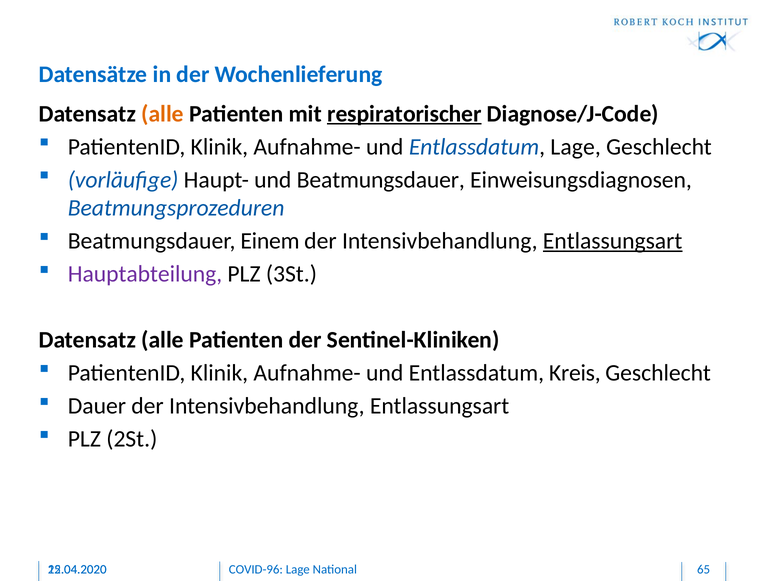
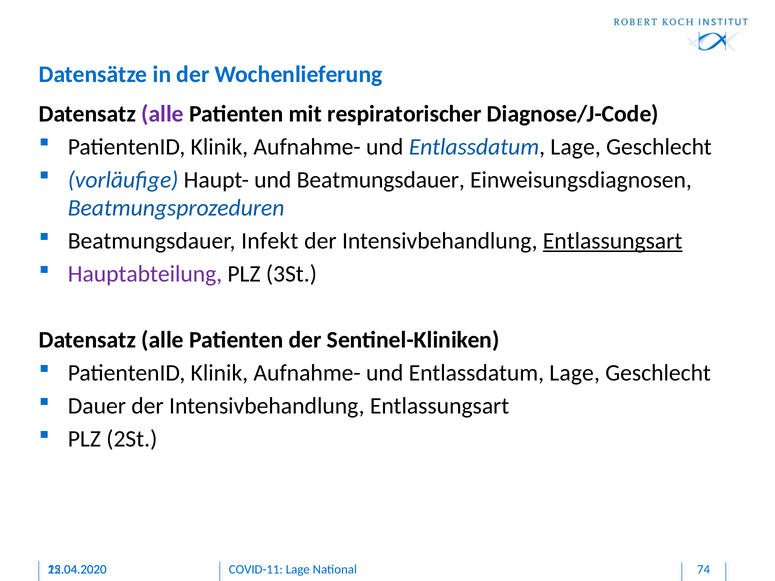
alle at (163, 114) colour: orange -> purple
respiratorischer underline: present -> none
Einem: Einem -> Infekt
Kreis at (575, 373): Kreis -> Lage
COVID-96: COVID-96 -> COVID-11
65: 65 -> 74
